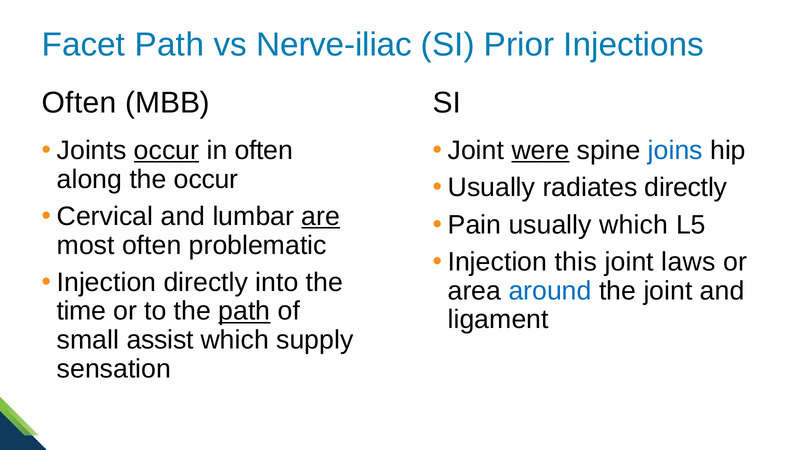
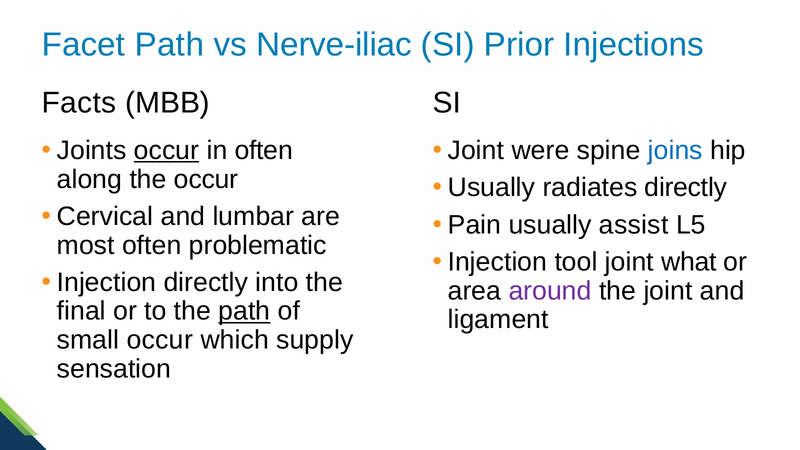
Often at (79, 103): Often -> Facts
were underline: present -> none
are underline: present -> none
usually which: which -> assist
this: this -> tool
laws: laws -> what
around colour: blue -> purple
time: time -> final
small assist: assist -> occur
